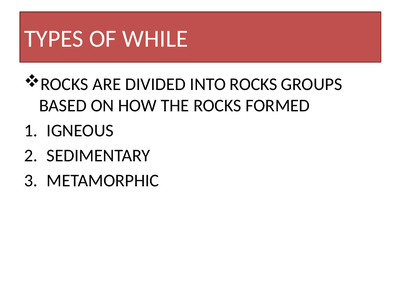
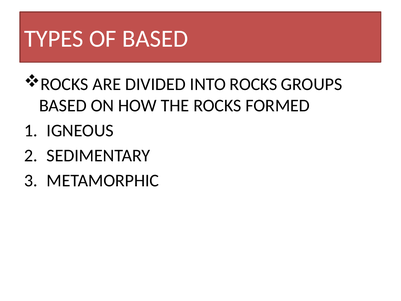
OF WHILE: WHILE -> BASED
